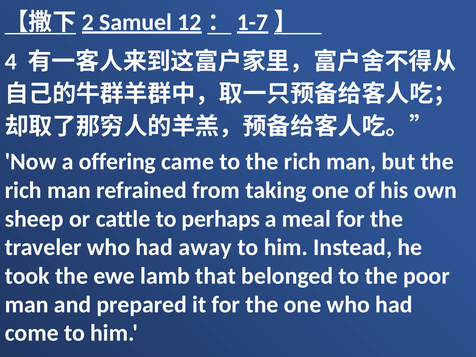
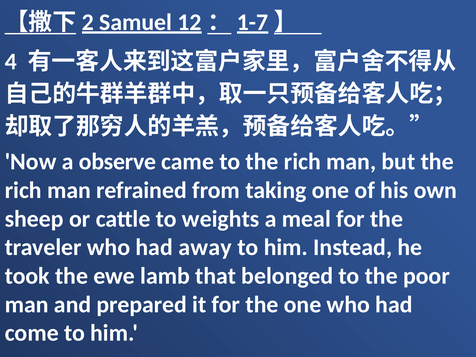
offering: offering -> observe
perhaps: perhaps -> weights
